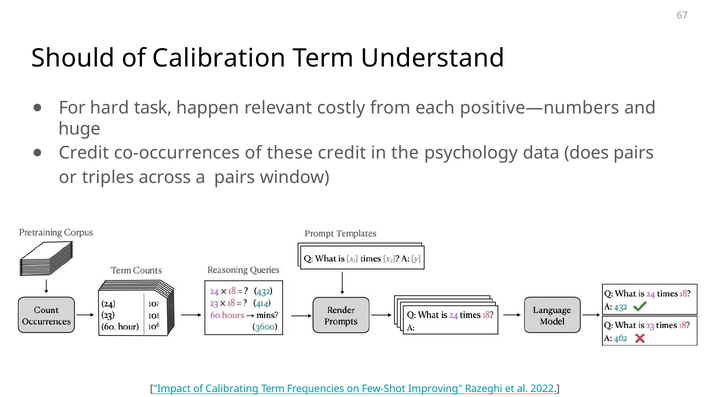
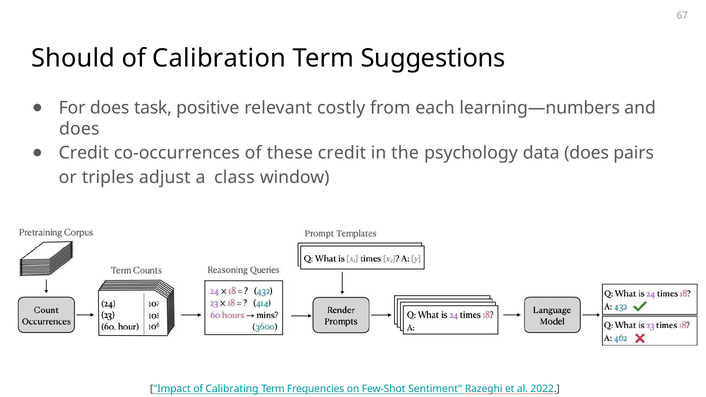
Understand: Understand -> Suggestions
For hard: hard -> does
happen: happen -> positive
positive—numbers: positive—numbers -> learning—numbers
huge at (79, 129): huge -> does
across: across -> adjust
a pairs: pairs -> class
Improving: Improving -> Sentiment
